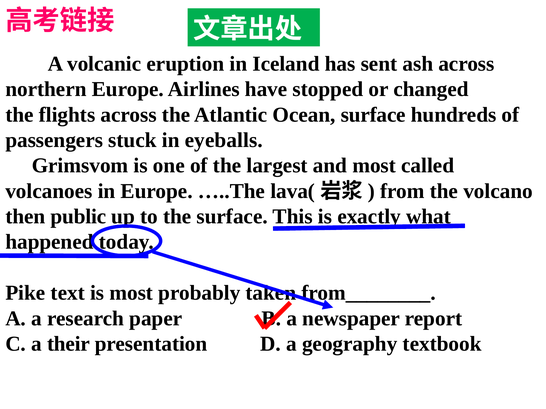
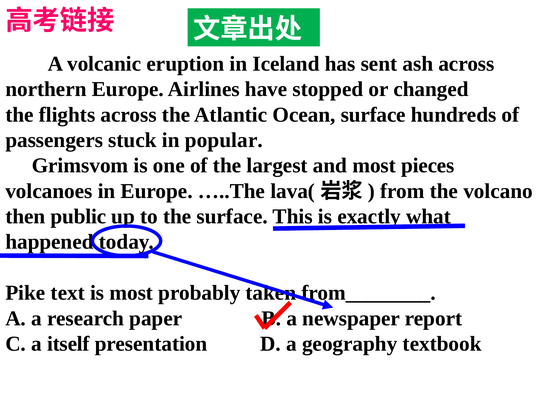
eyeballs: eyeballs -> popular
called: called -> pieces
their: their -> itself
